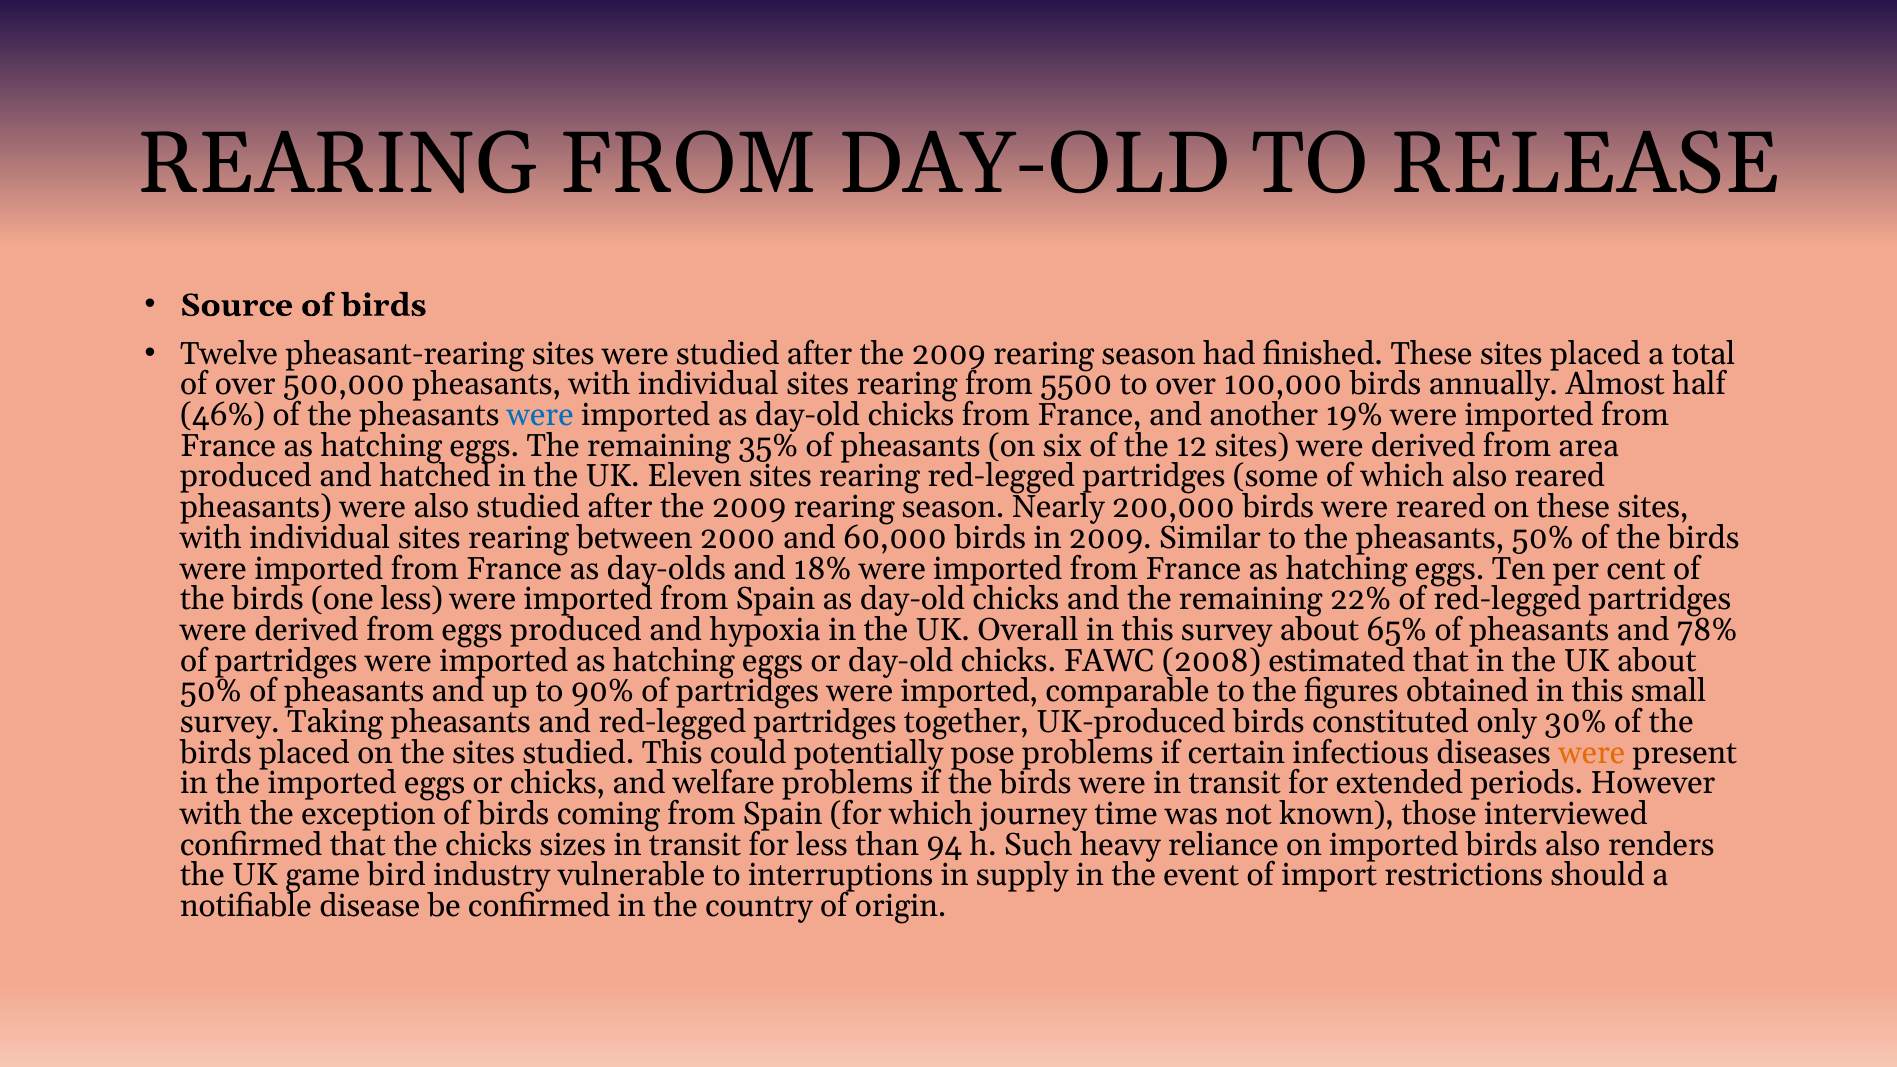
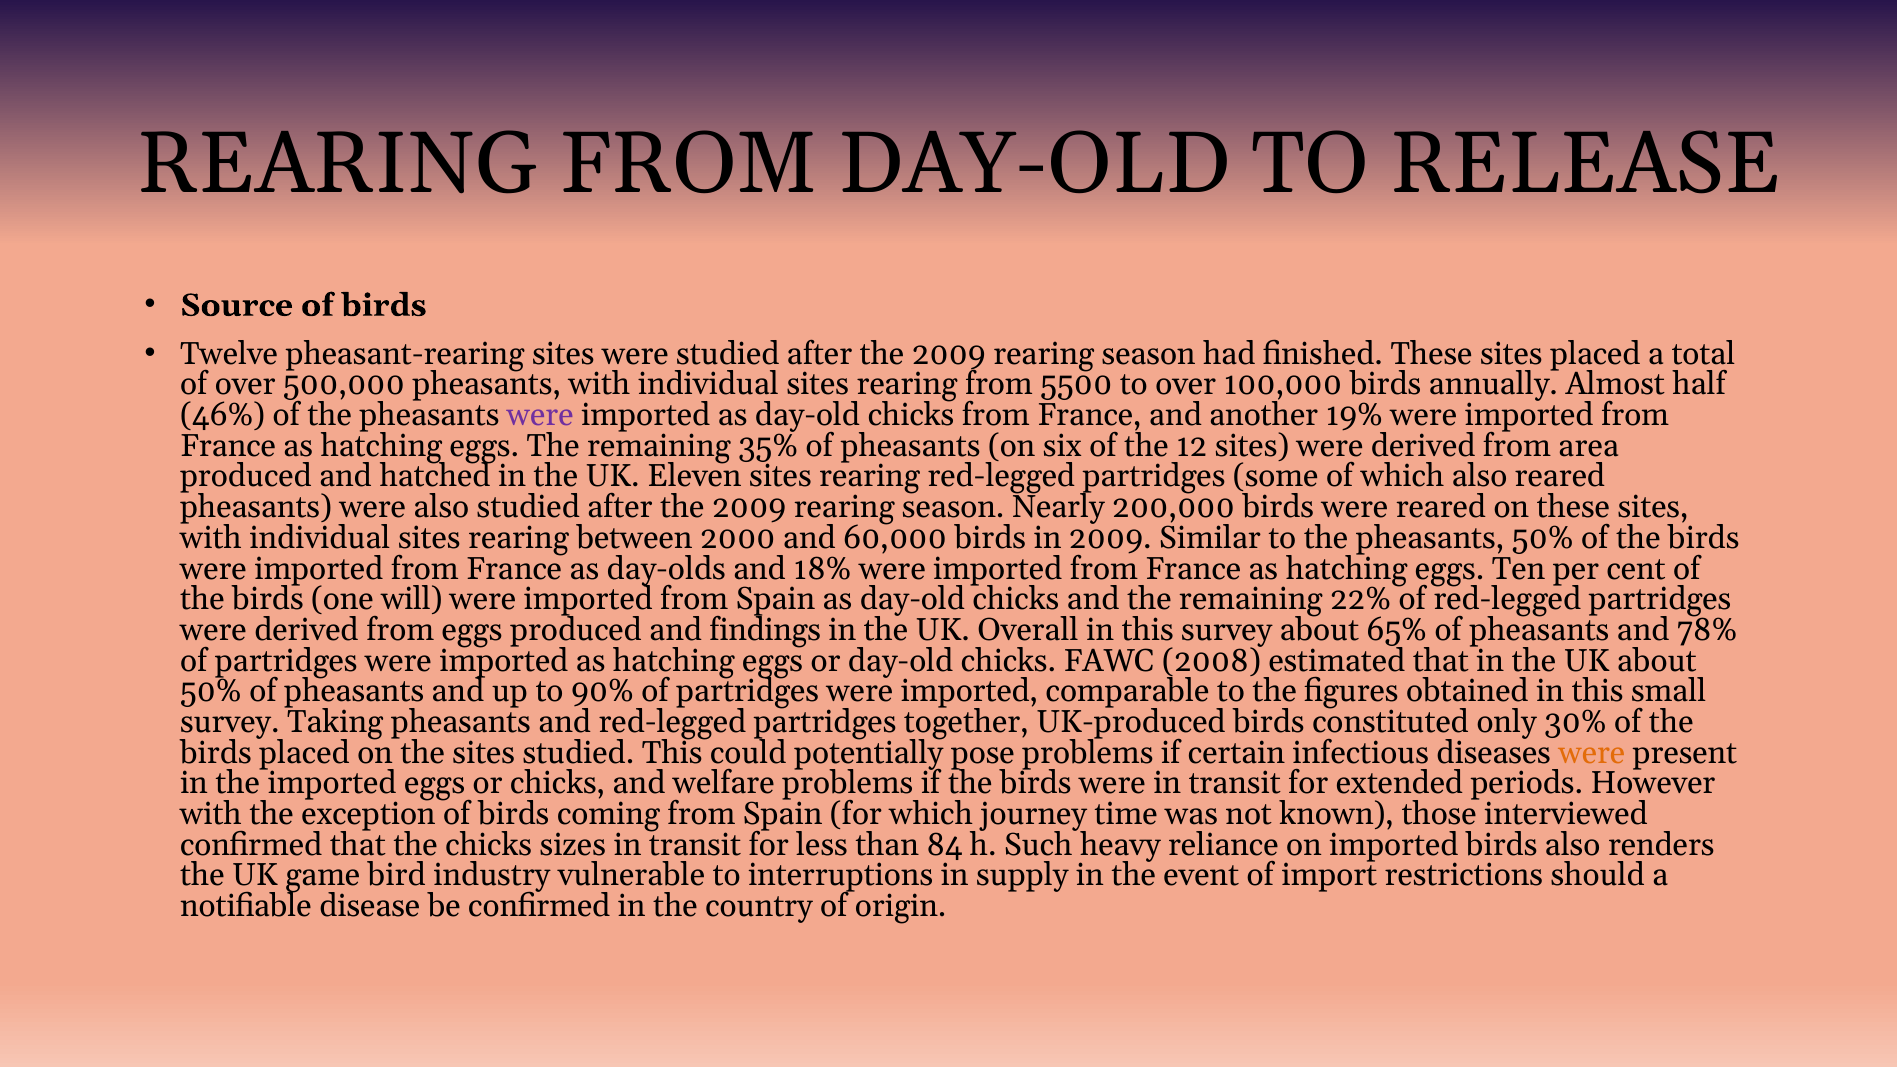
were at (540, 415) colour: blue -> purple
one less: less -> will
hypoxia: hypoxia -> findings
94: 94 -> 84
